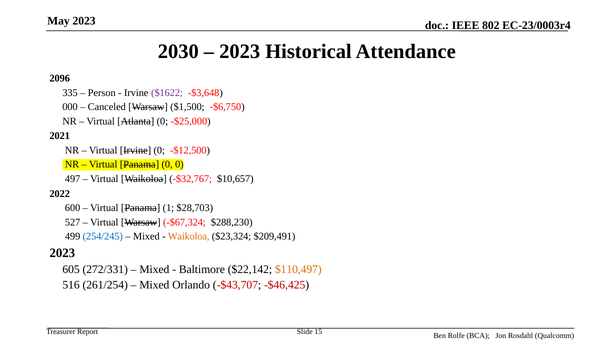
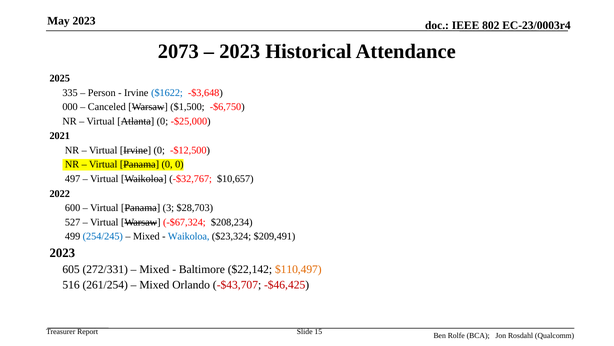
2030: 2030 -> 2073
2096: 2096 -> 2025
$1622 colour: purple -> blue
1: 1 -> 3
$288,230: $288,230 -> $208,234
Waikoloa at (189, 236) colour: orange -> blue
